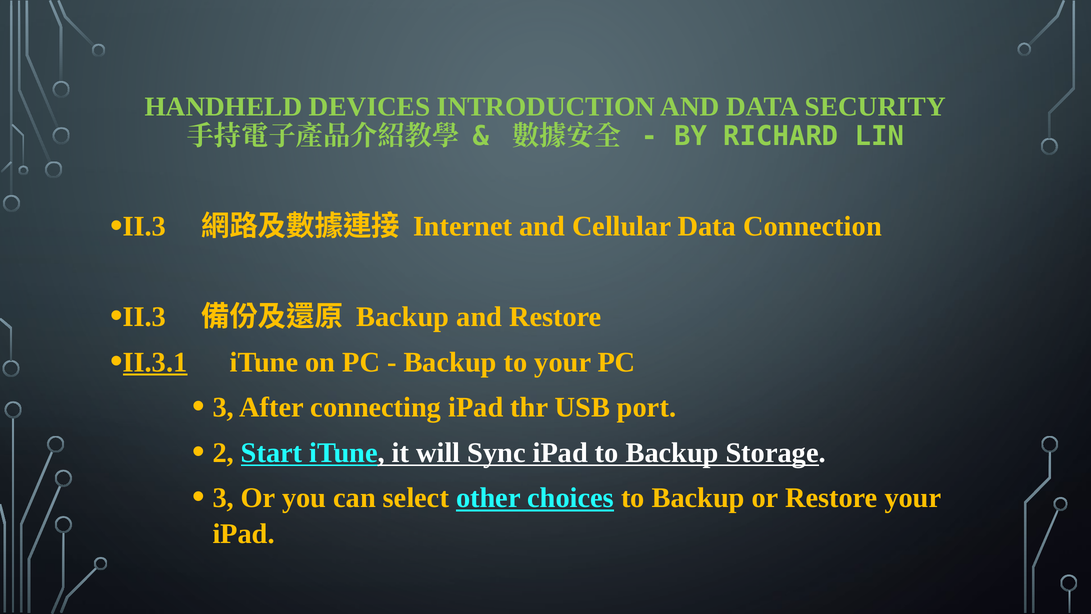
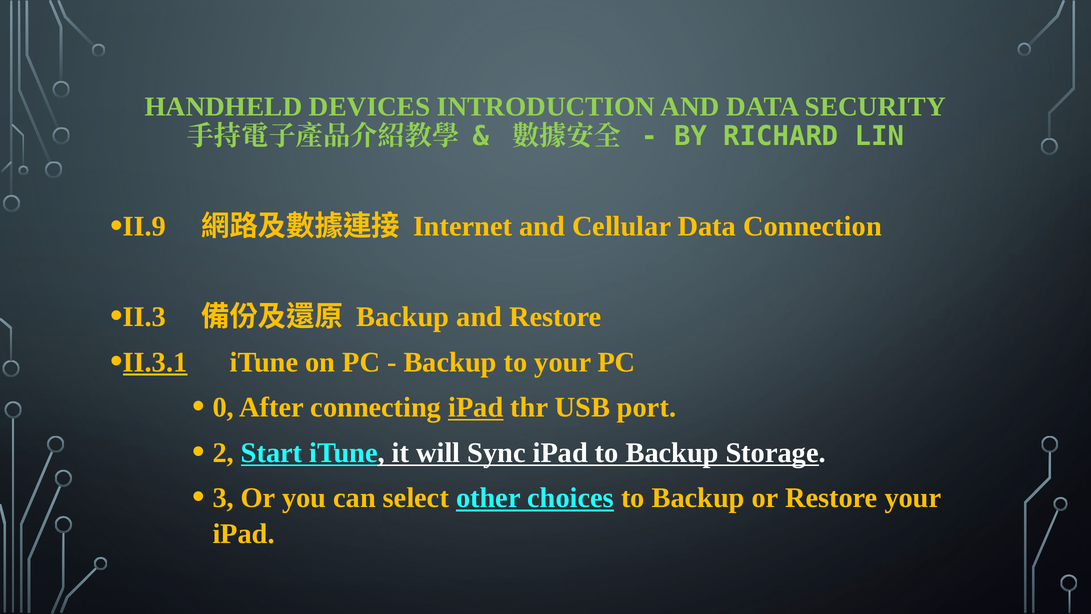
II.3 at (144, 226): II.3 -> II.9
3 at (223, 407): 3 -> 0
iPad at (476, 407) underline: none -> present
